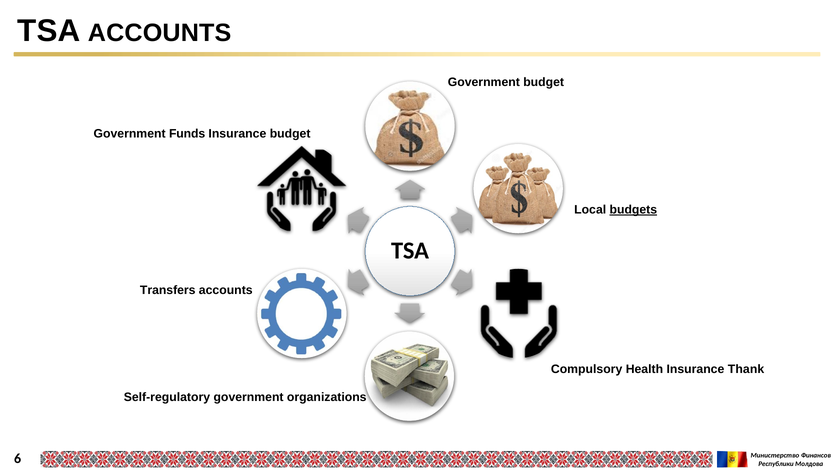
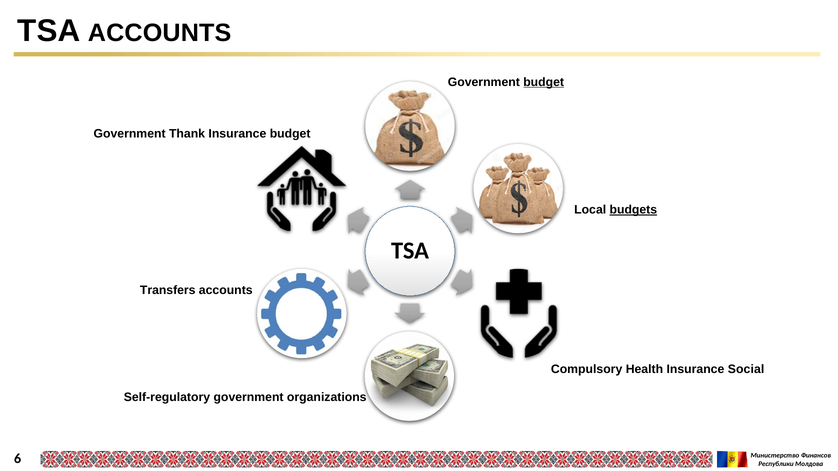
budget at (544, 82) underline: none -> present
Funds: Funds -> Thank
Thank: Thank -> Social
